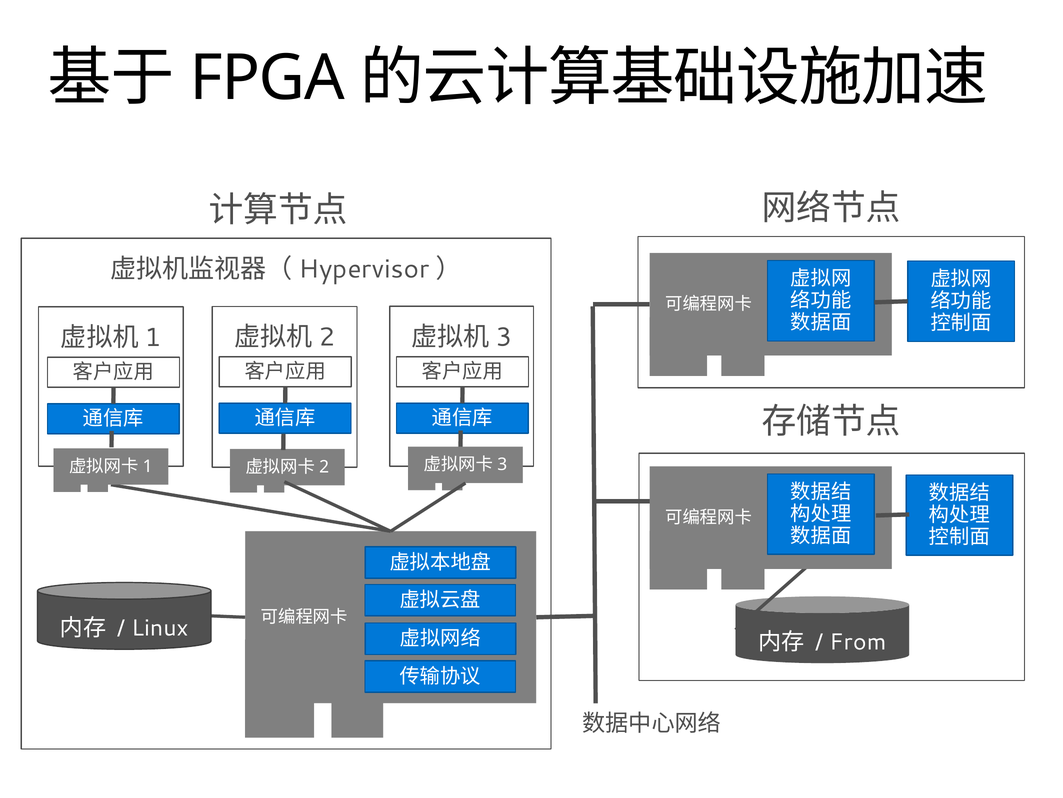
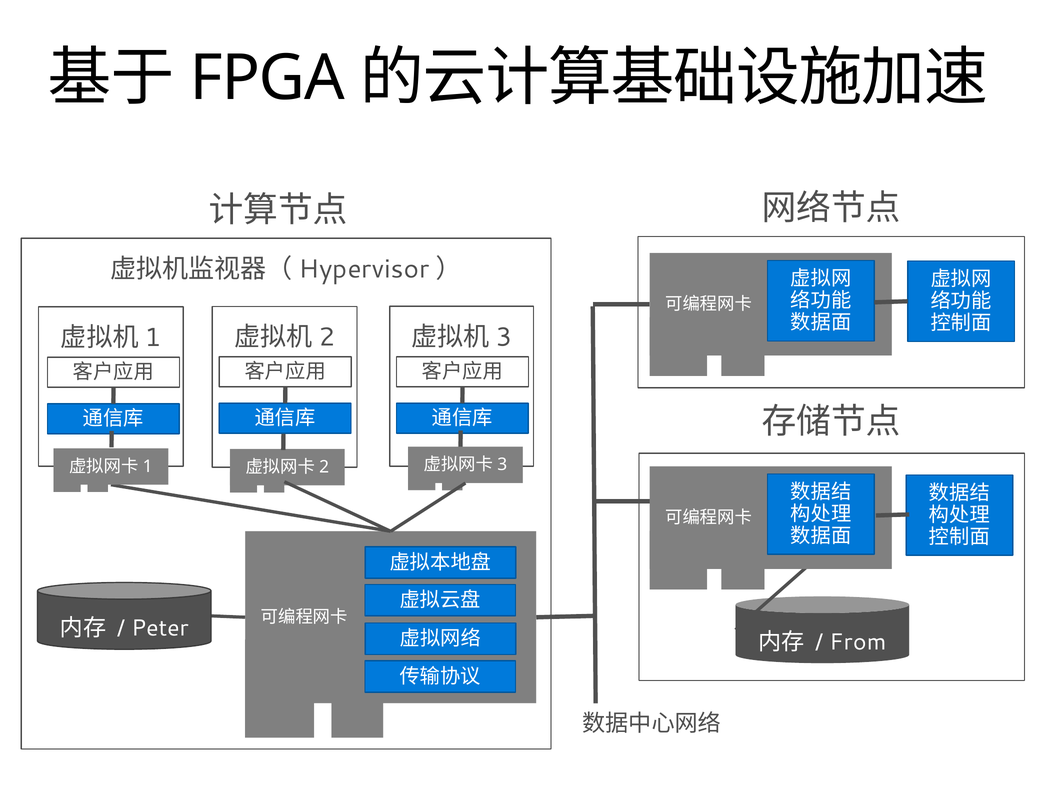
Linux: Linux -> Peter
